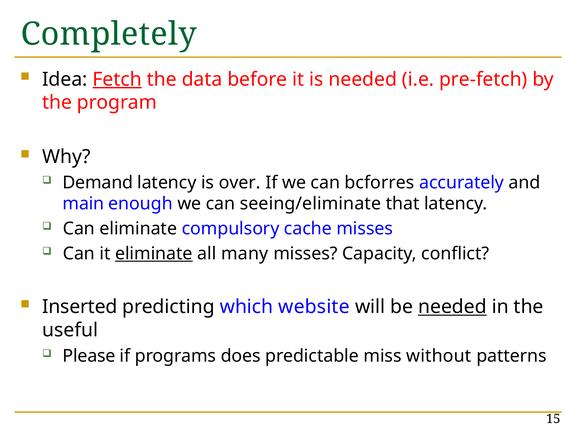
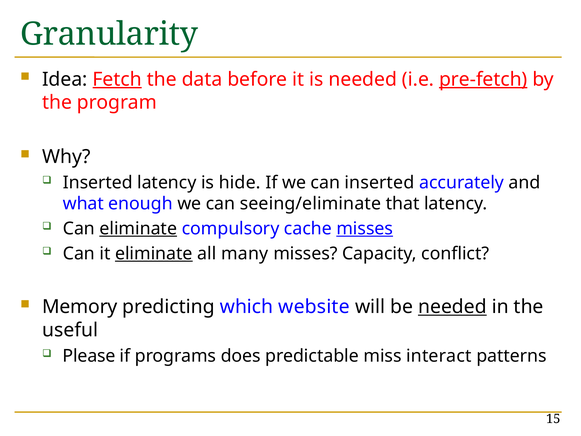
Completely: Completely -> Granularity
pre-fetch underline: none -> present
Demand at (98, 182): Demand -> Inserted
over: over -> hide
can bcforres: bcforres -> inserted
main: main -> what
eliminate at (138, 229) underline: none -> present
misses at (365, 229) underline: none -> present
Inserted: Inserted -> Memory
without: without -> interact
